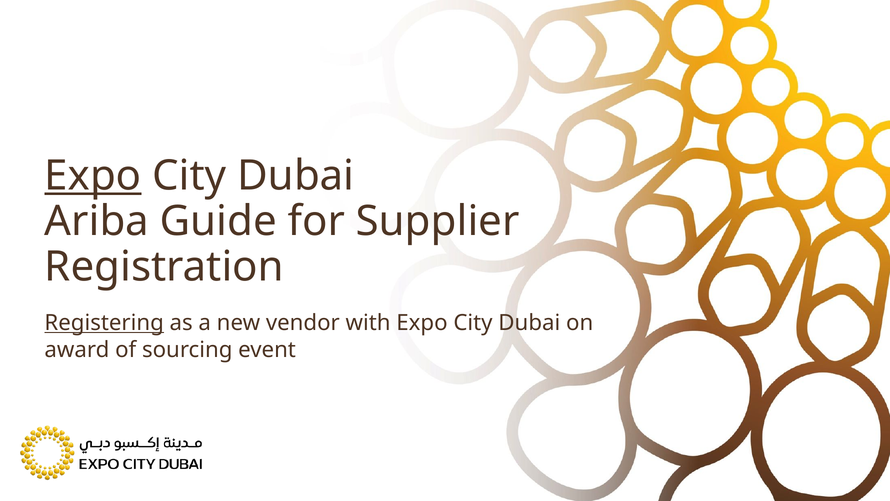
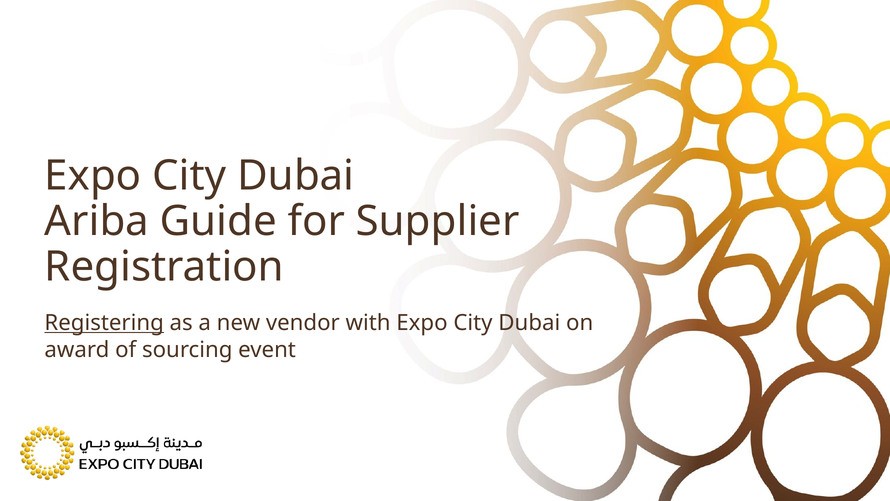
Expo at (93, 176) underline: present -> none
